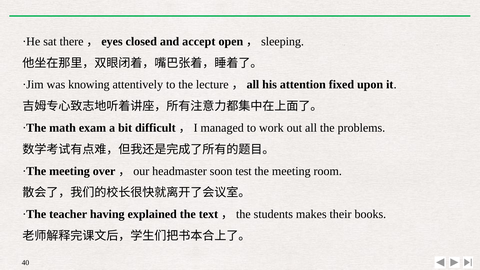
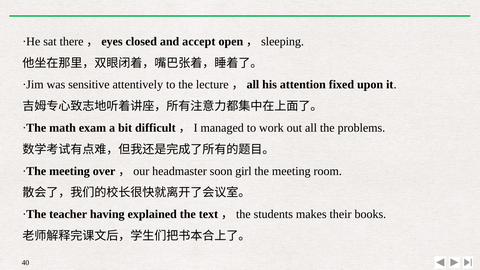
knowing: knowing -> sensitive
test: test -> girl
